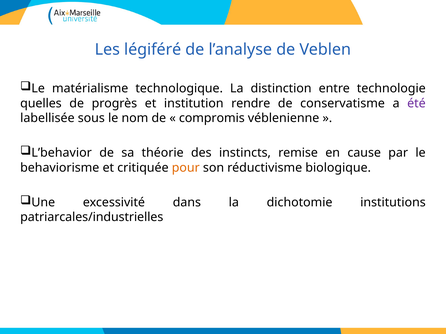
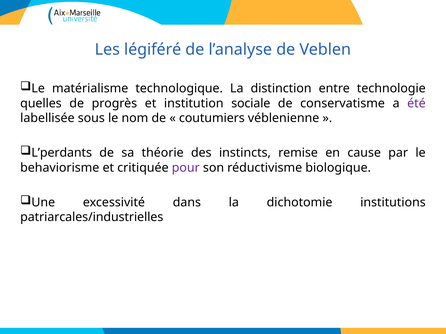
rendre: rendre -> sociale
compromis: compromis -> coutumiers
L’behavior: L’behavior -> L’perdants
pour colour: orange -> purple
